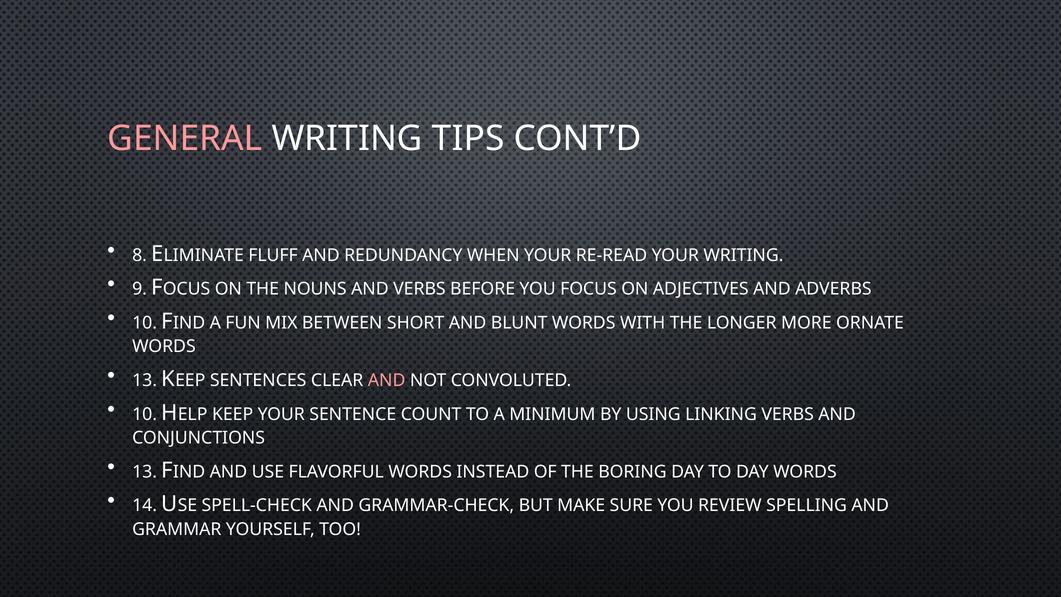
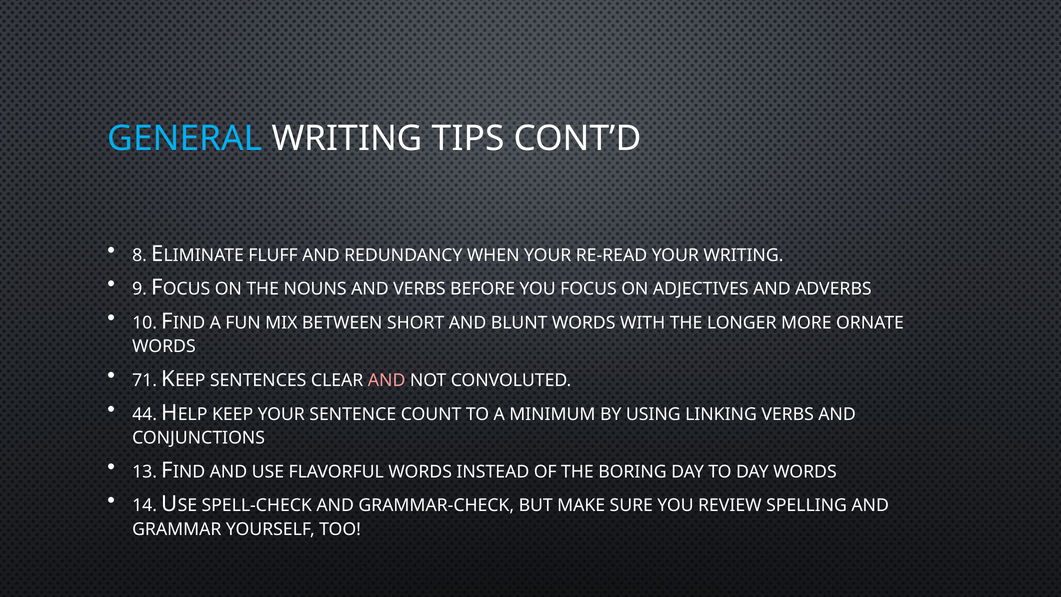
GENERAL colour: pink -> light blue
13 at (145, 380): 13 -> 71
10 at (145, 414): 10 -> 44
